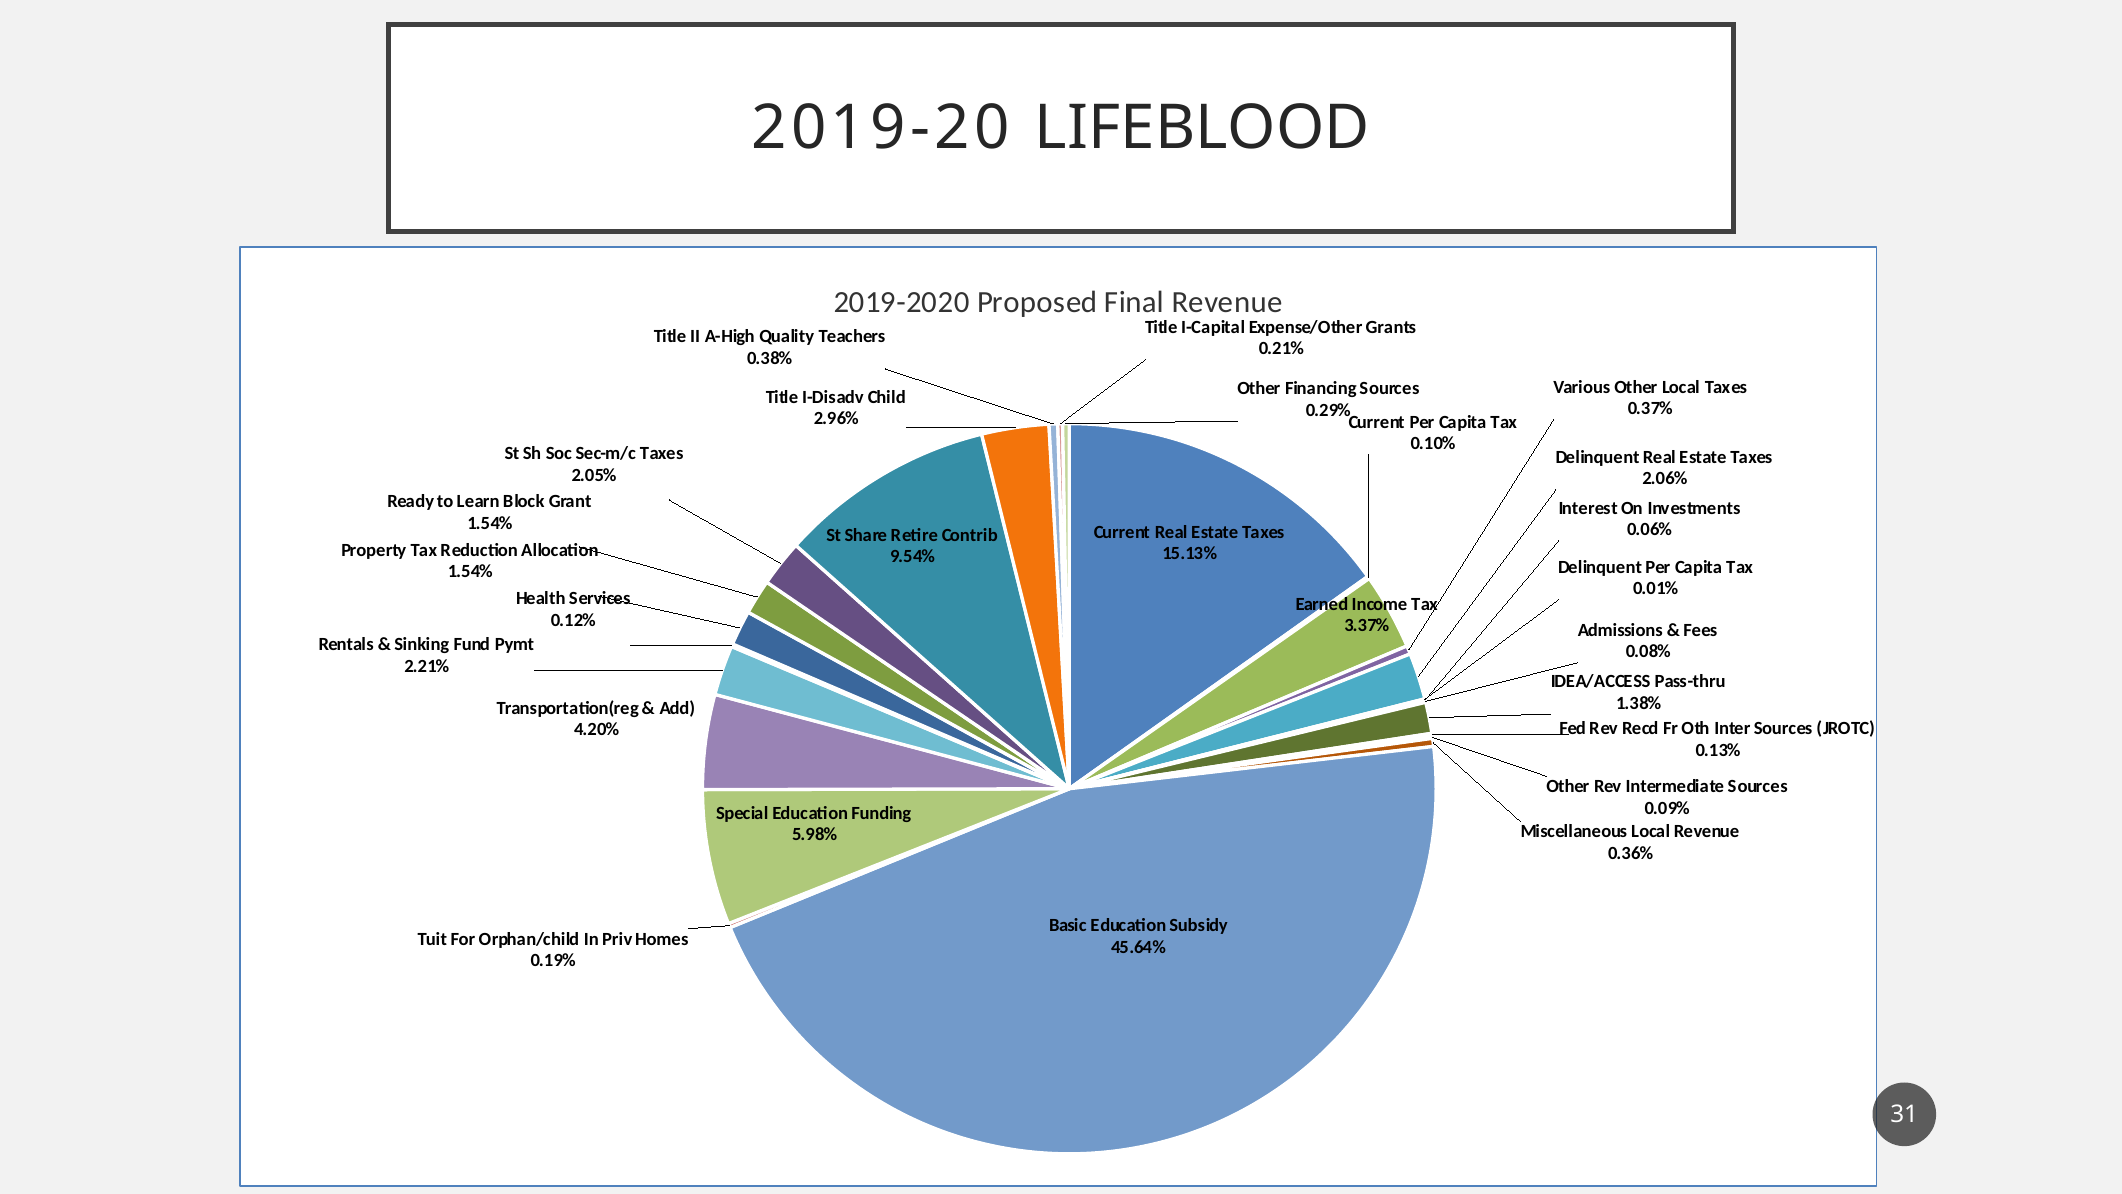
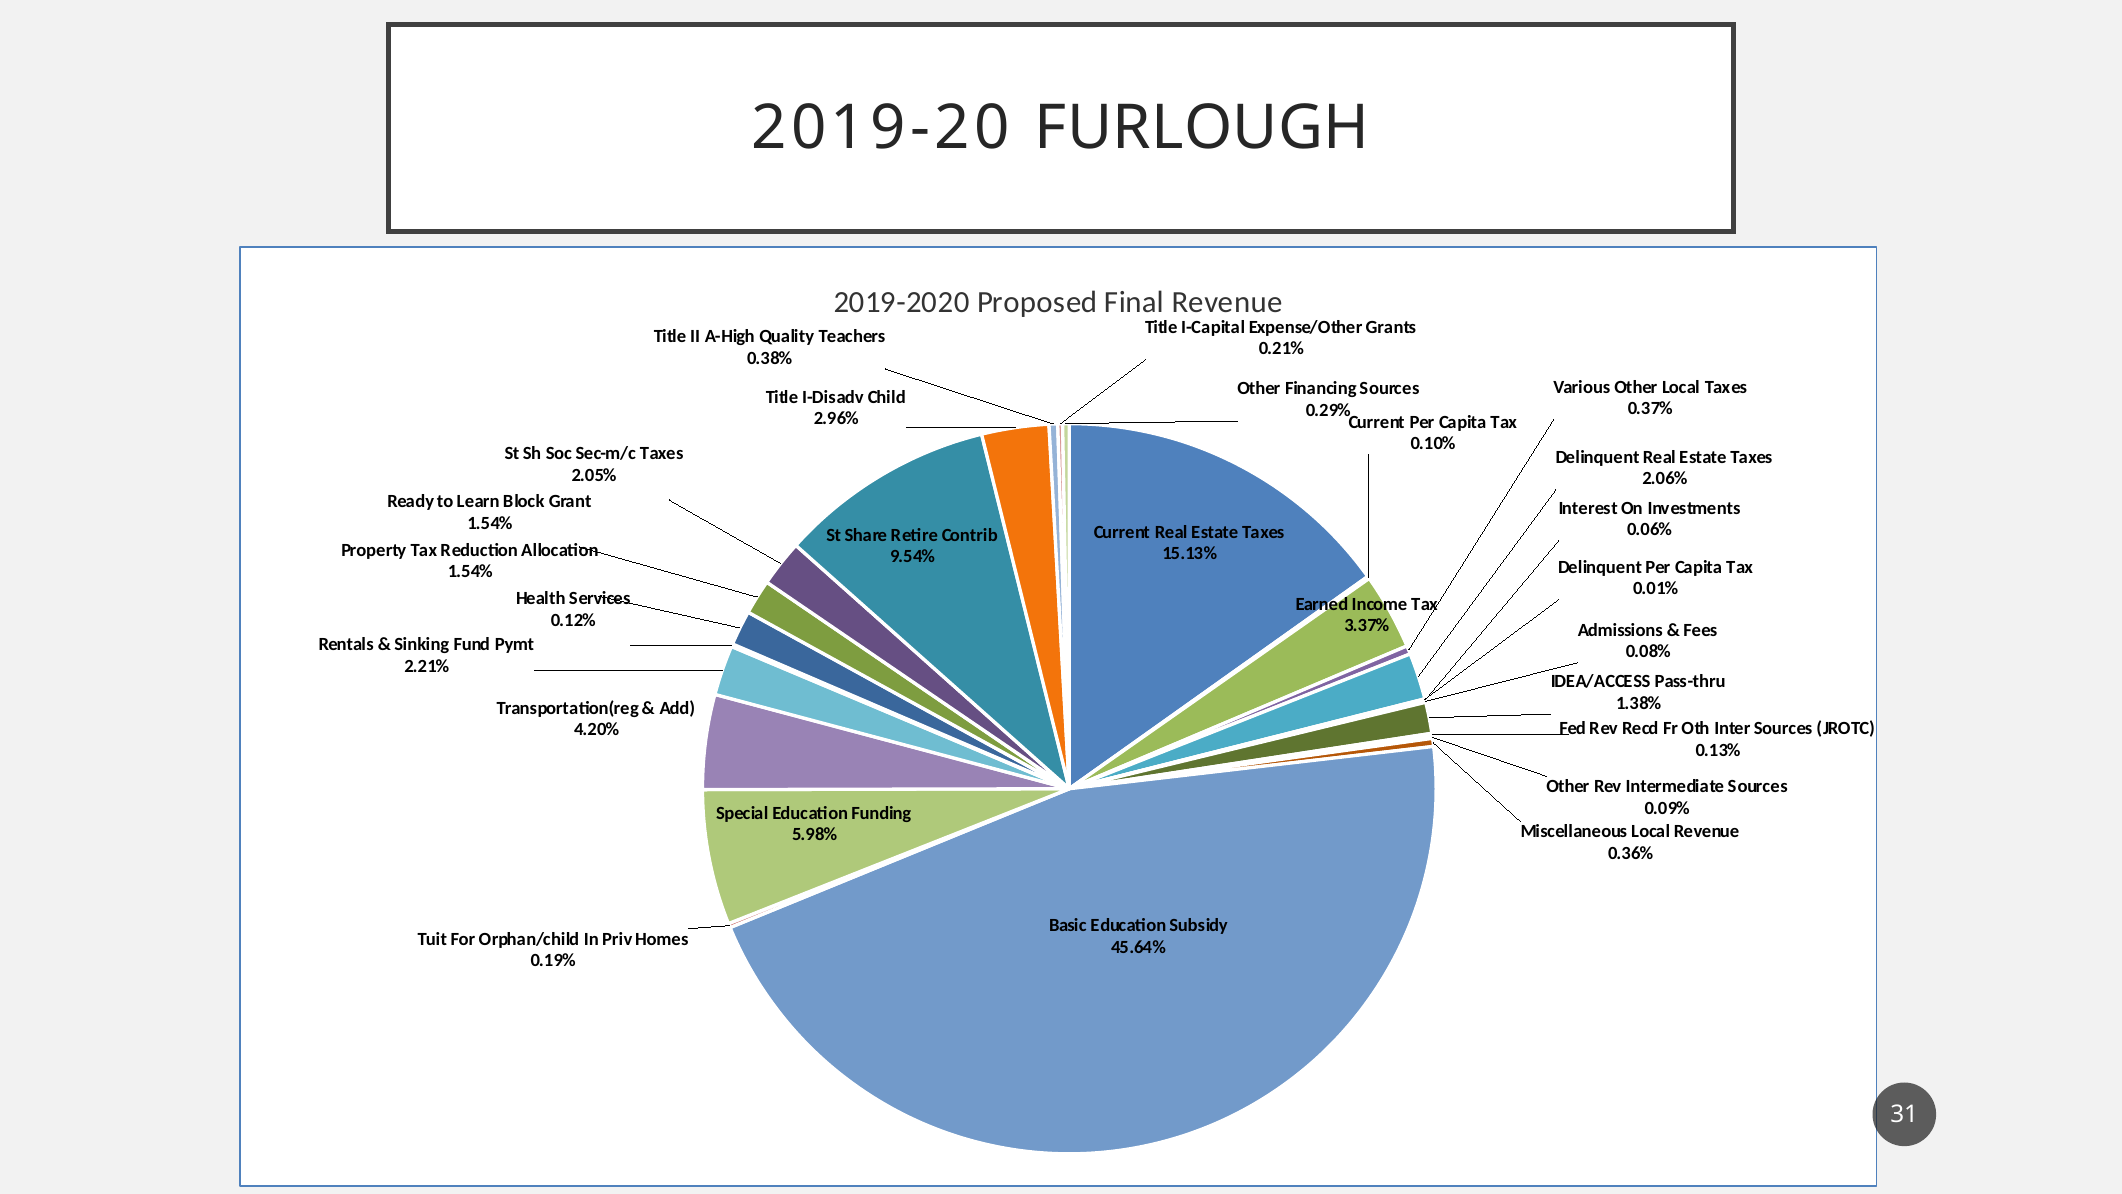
LIFEBLOOD: LIFEBLOOD -> FURLOUGH
